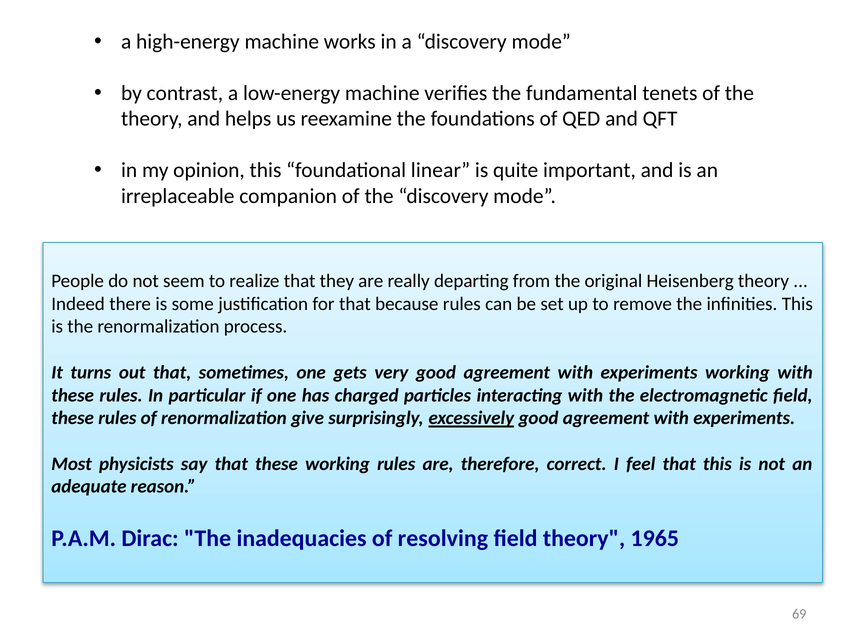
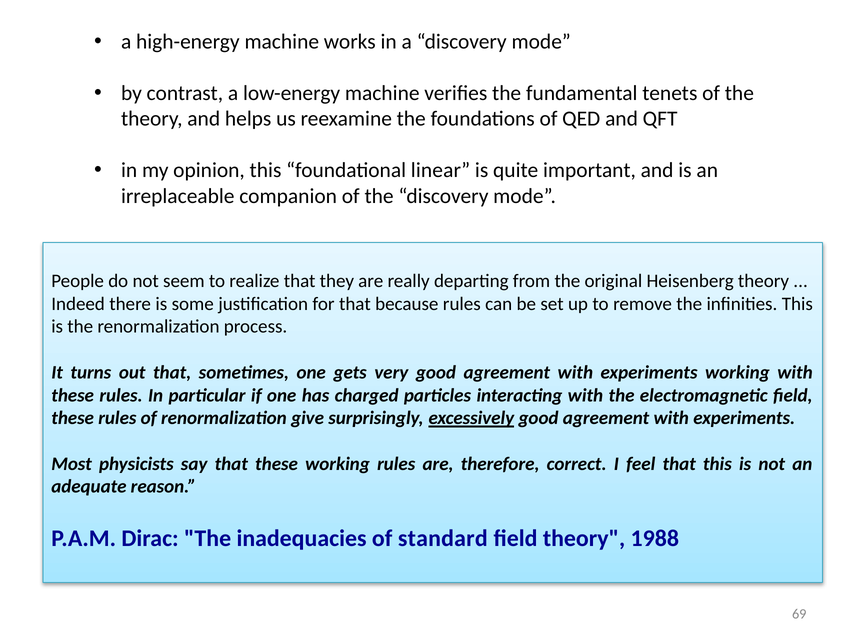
resolving: resolving -> standard
1965: 1965 -> 1988
